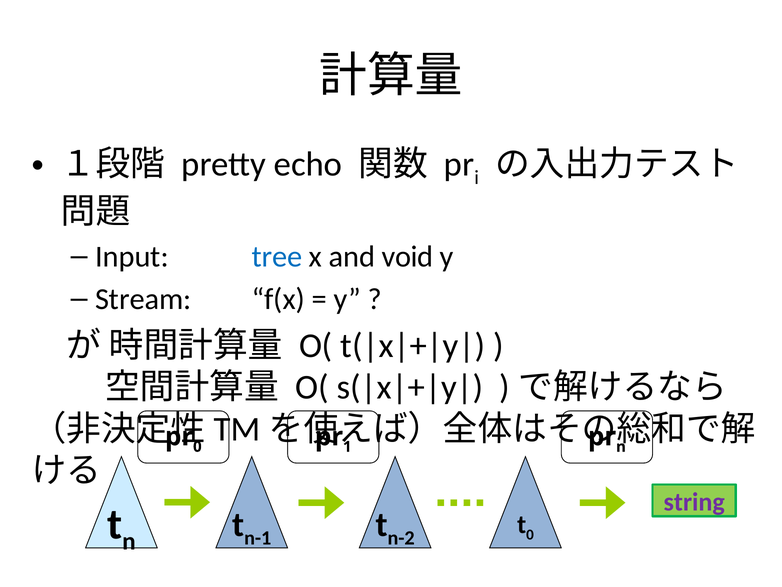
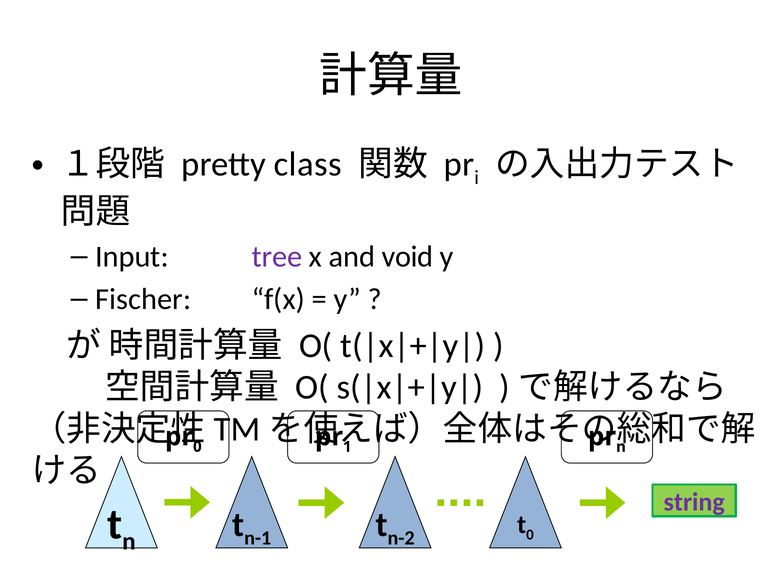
echo: echo -> class
tree colour: blue -> purple
Stream: Stream -> Fischer
